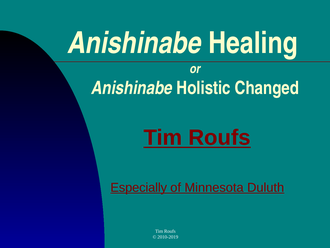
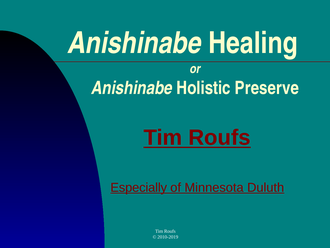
Changed: Changed -> Preserve
